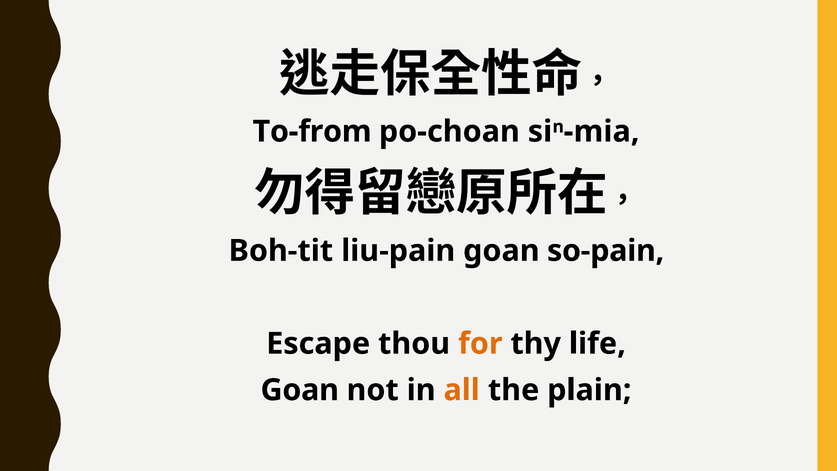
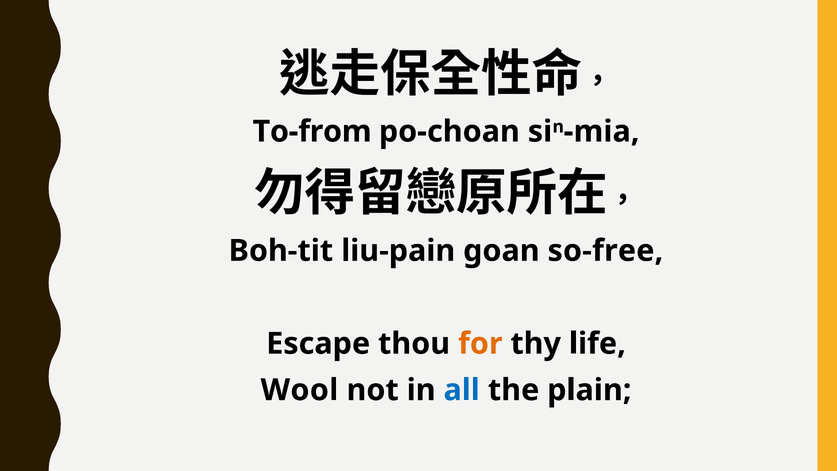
so-pain: so-pain -> so-free
Goan at (300, 390): Goan -> Wool
all colour: orange -> blue
